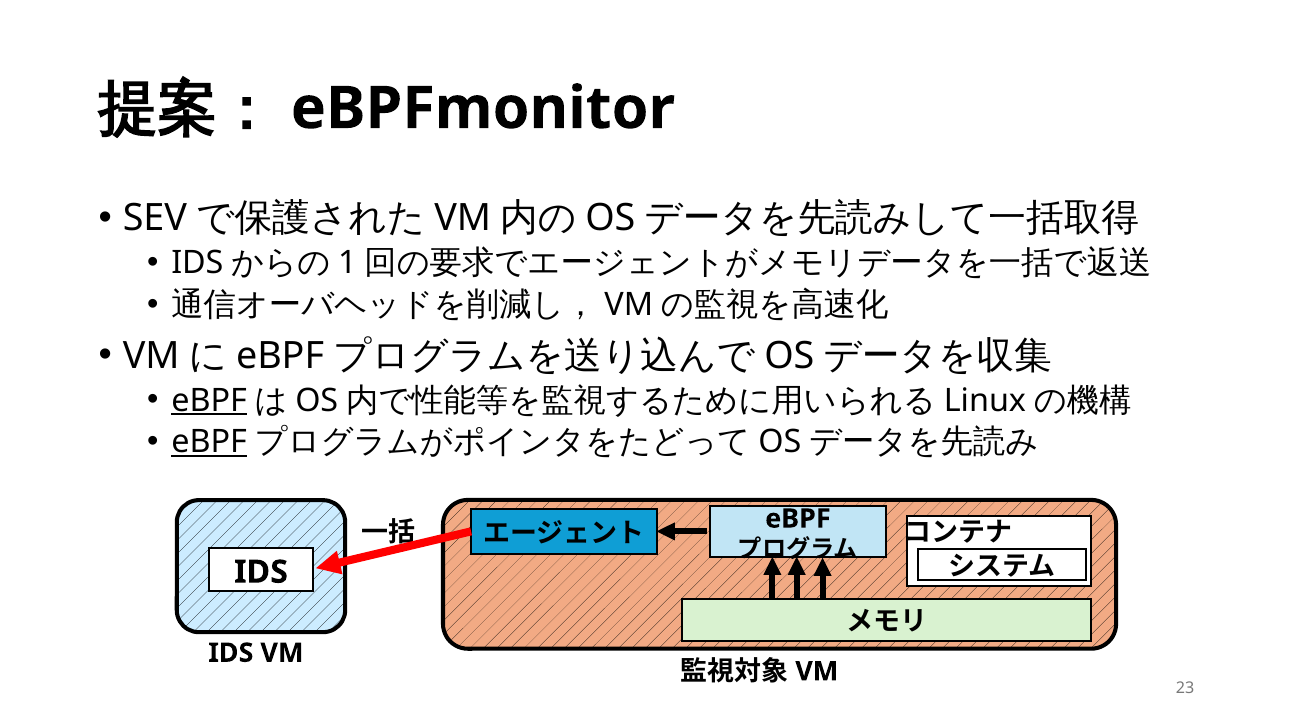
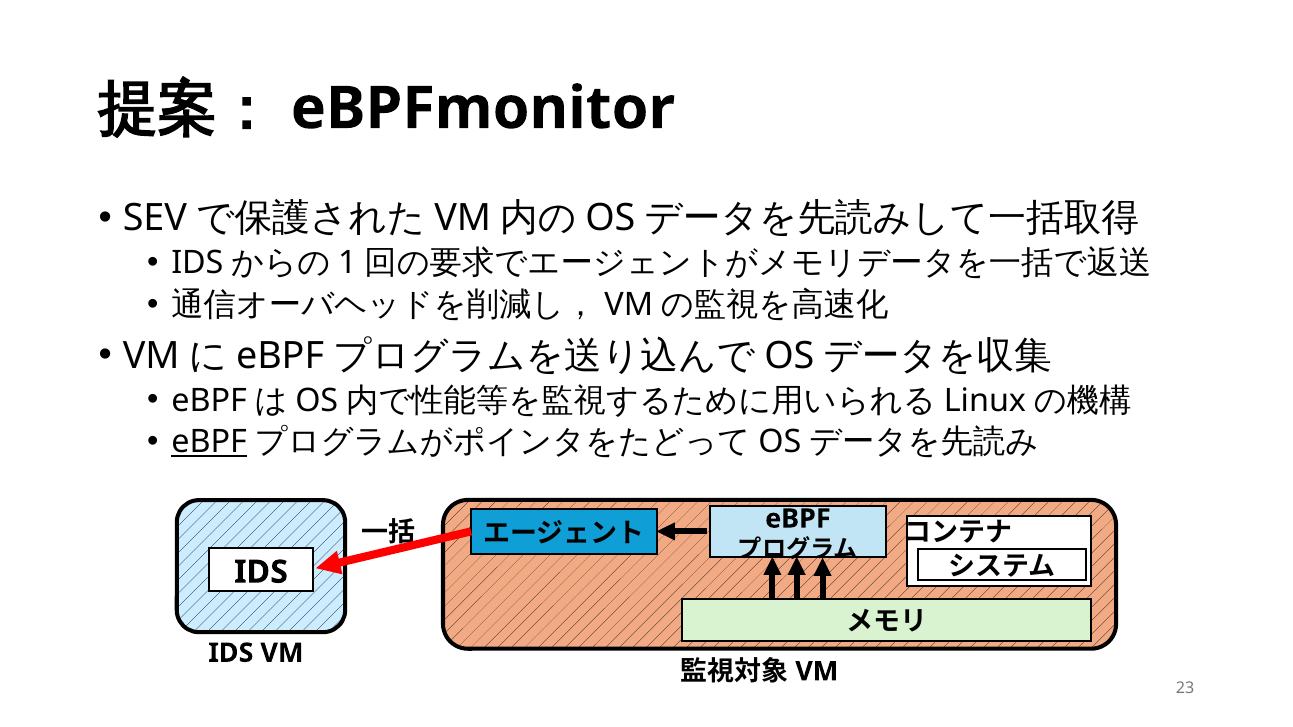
eBPF at (209, 401) underline: present -> none
